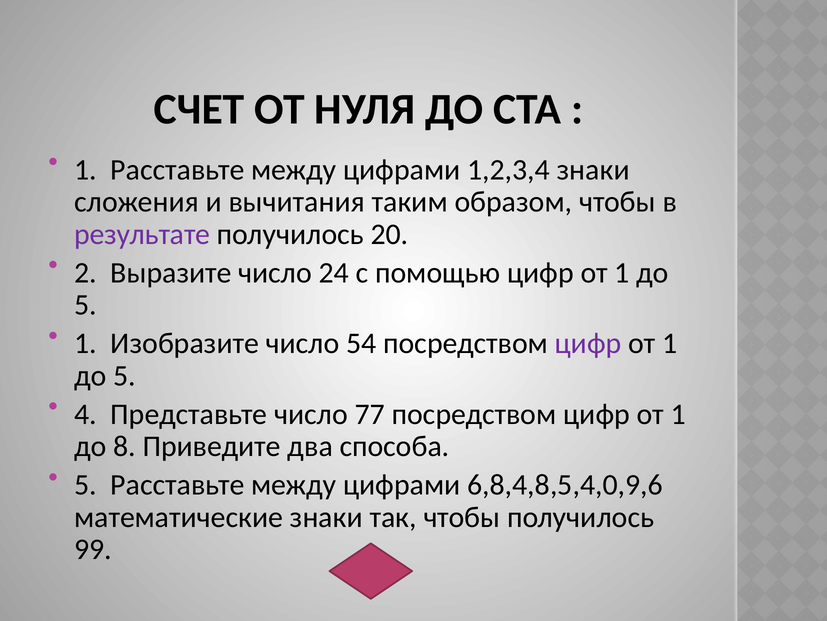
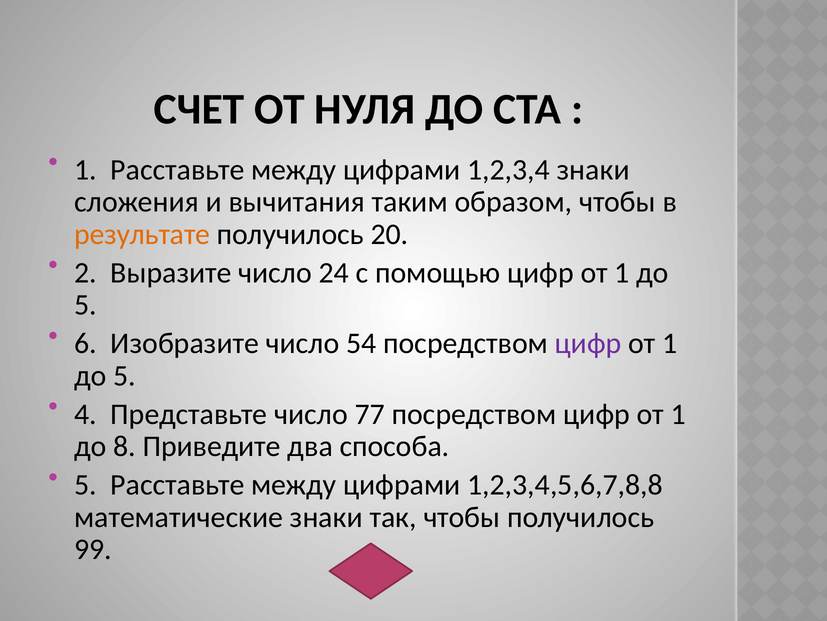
результате colour: purple -> orange
1 at (86, 343): 1 -> 6
6,8,4,8,5,4,0,9,6: 6,8,4,8,5,4,0,9,6 -> 1,2,3,4,5,6,7,8,8
